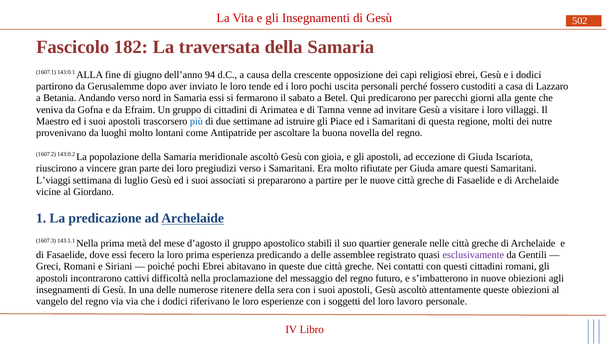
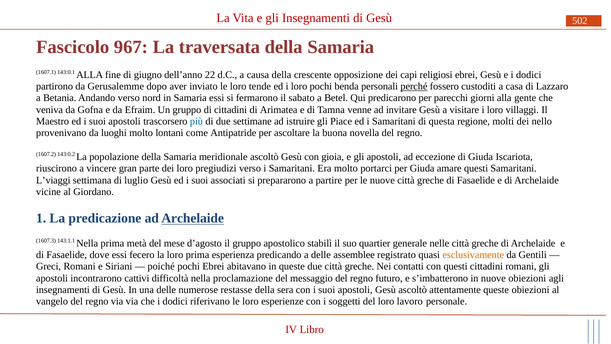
182: 182 -> 967
94: 94 -> 22
uscita: uscita -> benda
perché underline: none -> present
nutre: nutre -> nello
rifiutate: rifiutate -> portarci
esclusivamente colour: purple -> orange
ritenere: ritenere -> restasse
